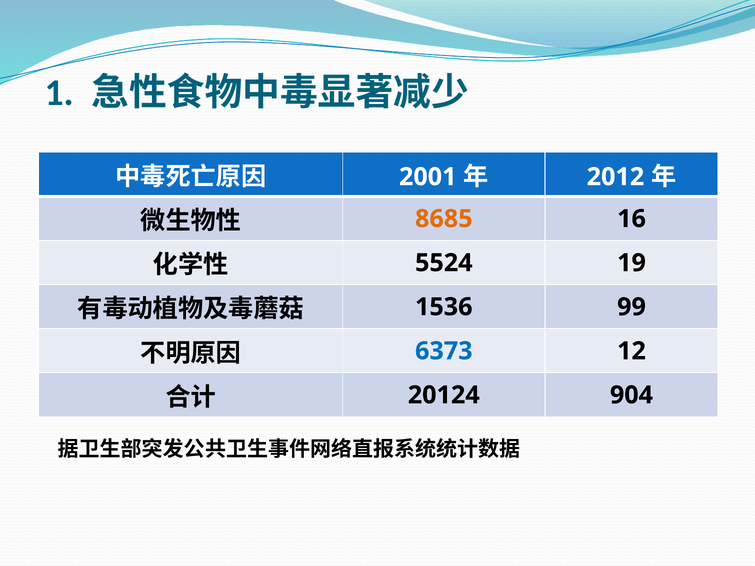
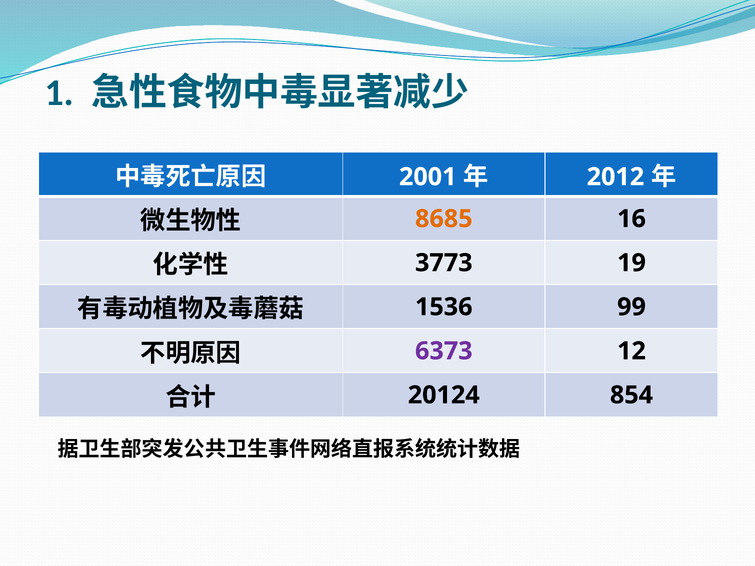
5524: 5524 -> 3773
6373 colour: blue -> purple
904: 904 -> 854
